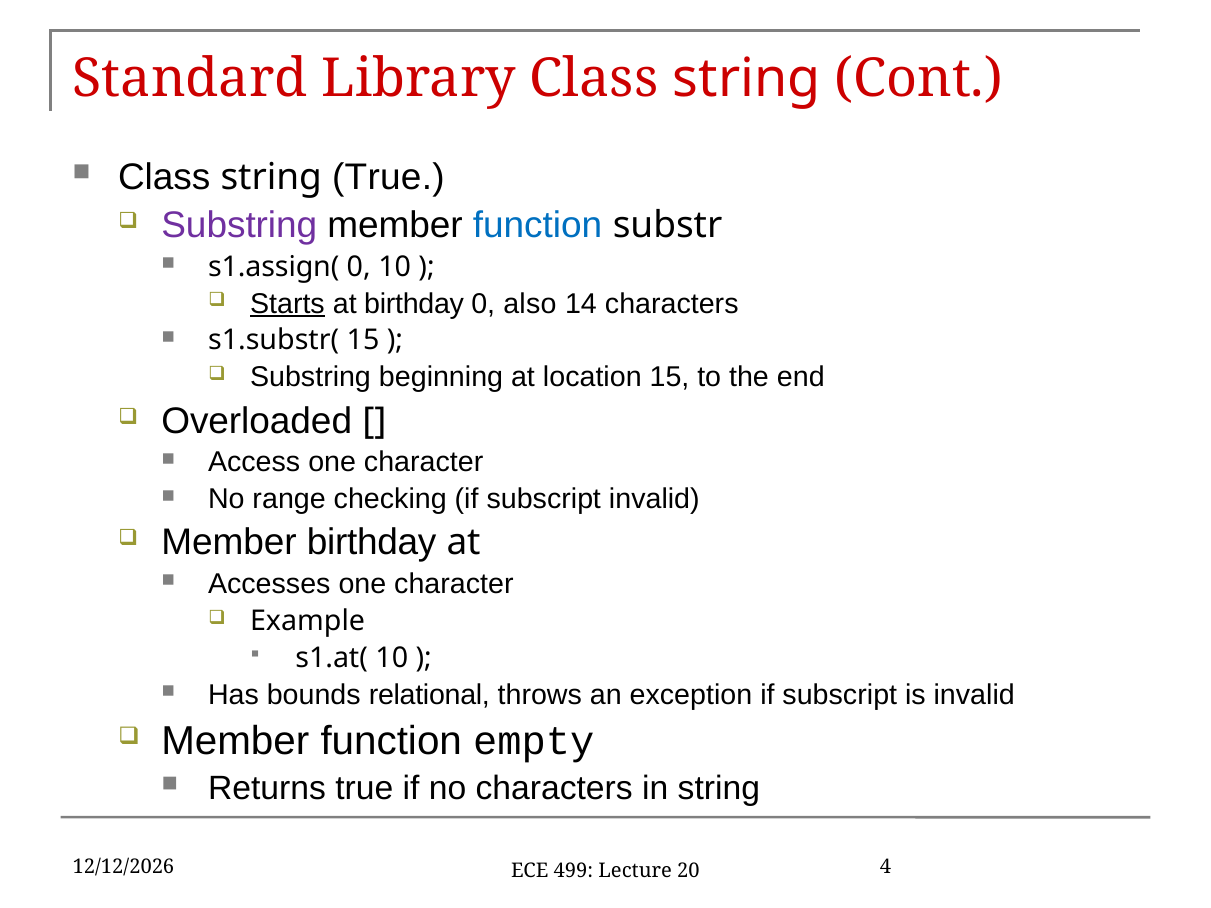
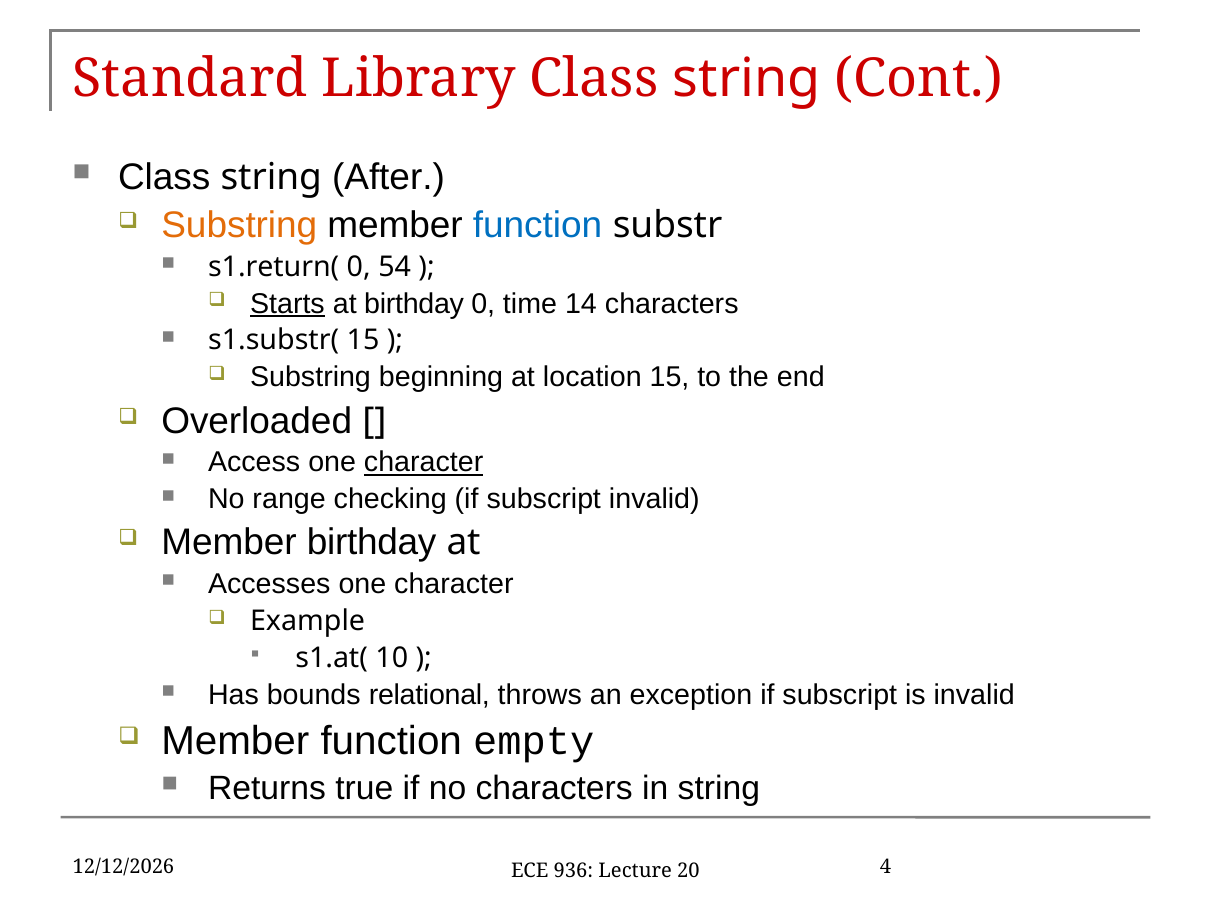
string True: True -> After
Substring at (239, 225) colour: purple -> orange
s1.assign(: s1.assign( -> s1.return(
0 10: 10 -> 54
also: also -> time
character at (424, 463) underline: none -> present
499: 499 -> 936
